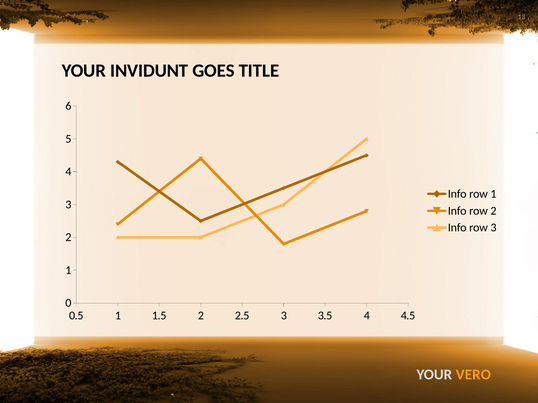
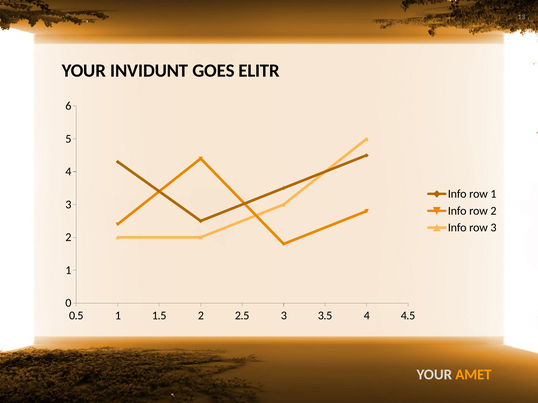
TITLE: TITLE -> ELITR
VERO: VERO -> AMET
